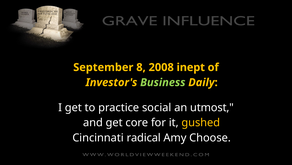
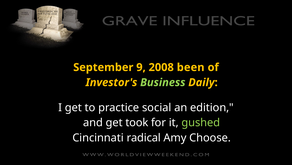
8: 8 -> 9
inept: inept -> been
utmost: utmost -> edition
core: core -> took
gushed colour: yellow -> light green
